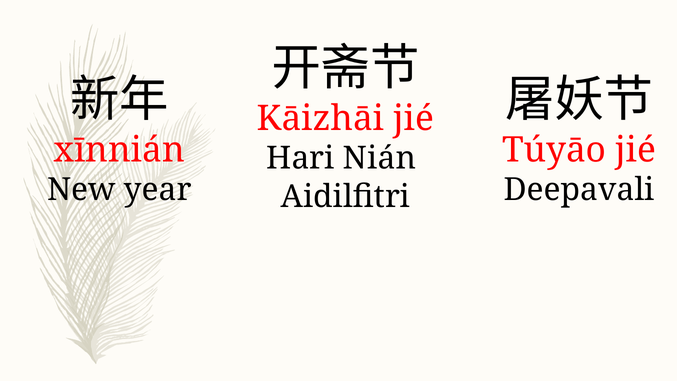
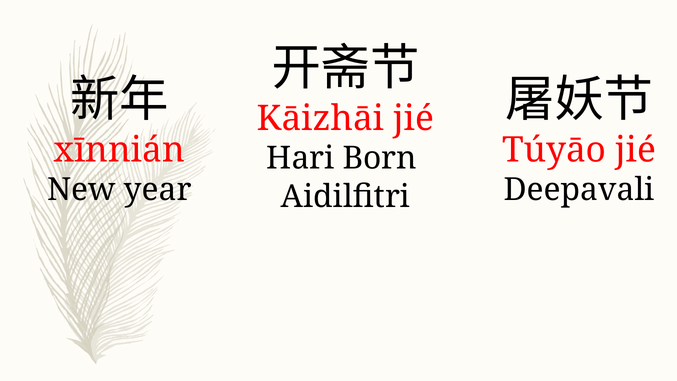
Nián: Nián -> Born
